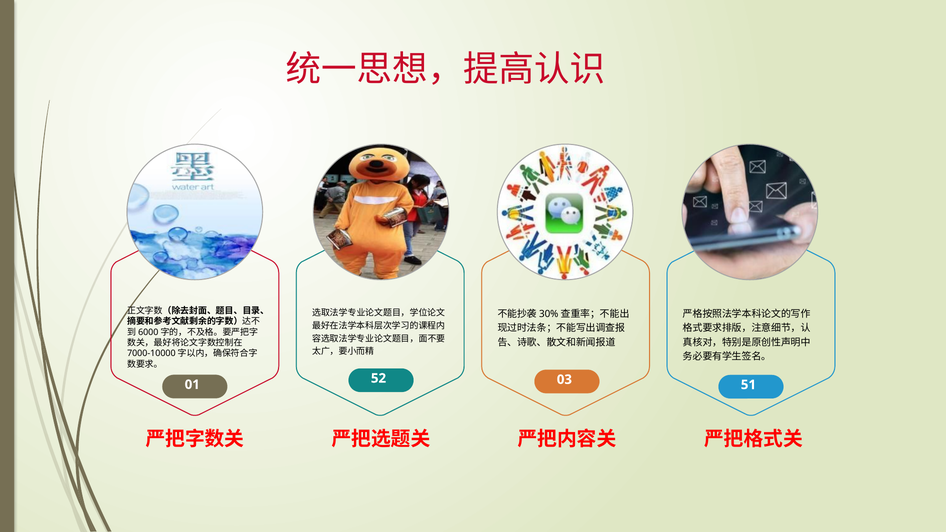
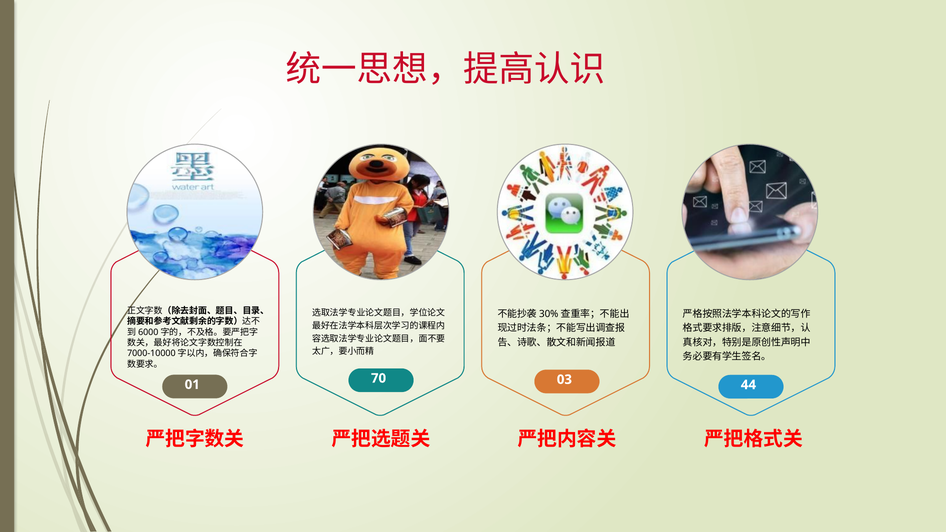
52: 52 -> 70
51: 51 -> 44
